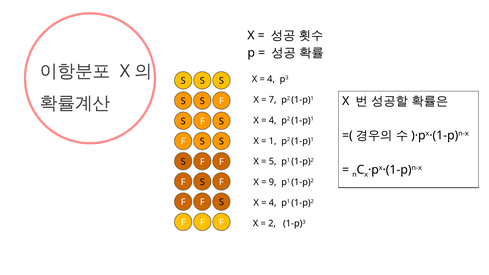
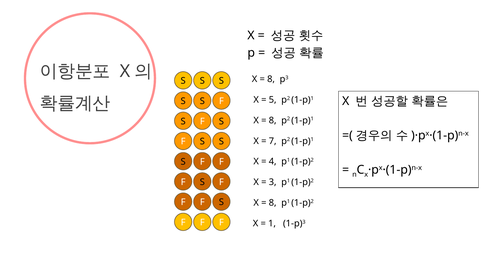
4 at (271, 79): 4 -> 8
7: 7 -> 5
4 at (273, 120): 4 -> 8
1: 1 -> 7
5: 5 -> 4
9: 9 -> 3
4 at (273, 203): 4 -> 8
2: 2 -> 1
